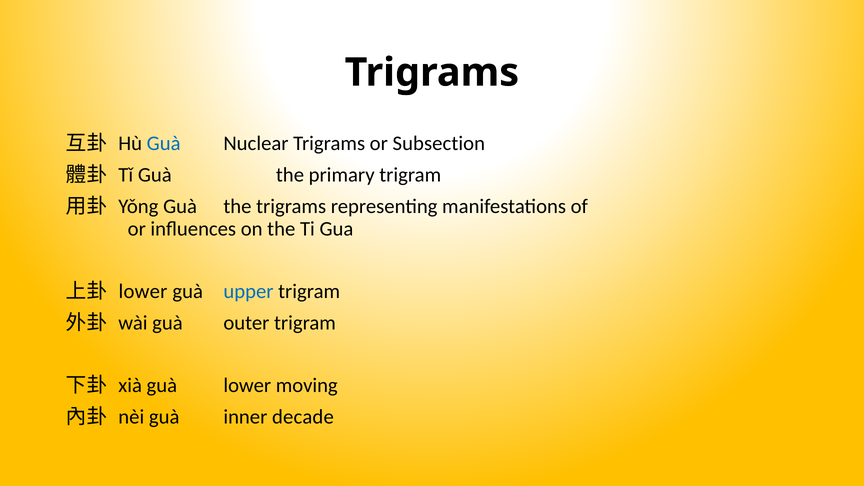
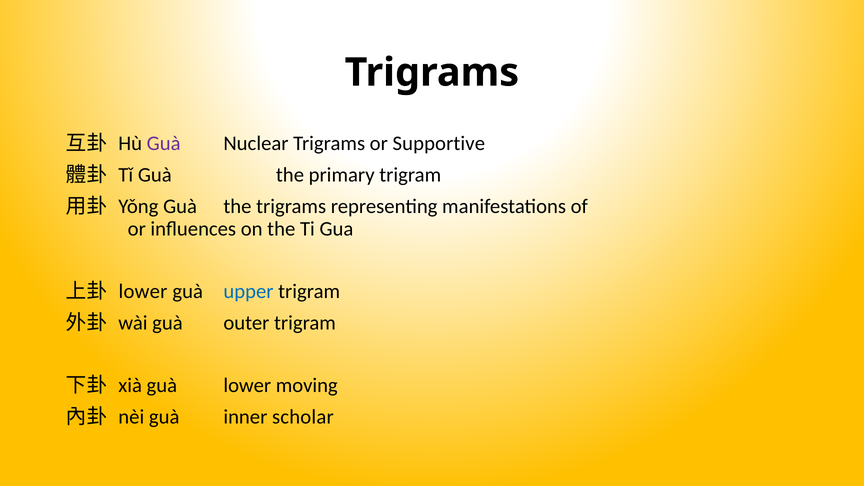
Guà at (164, 144) colour: blue -> purple
Subsection: Subsection -> Supportive
decade: decade -> scholar
